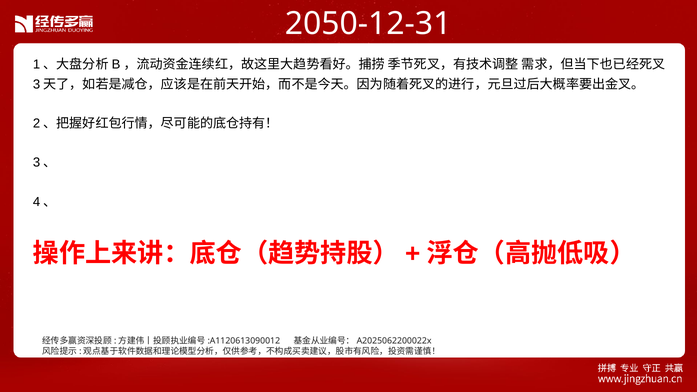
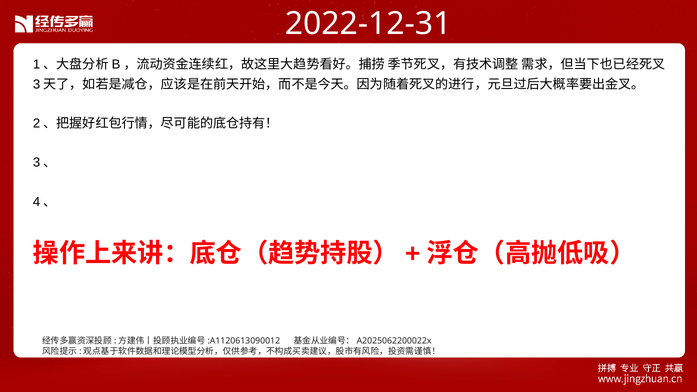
2050-12-31: 2050-12-31 -> 2022-12-31
